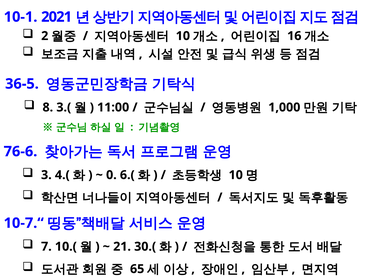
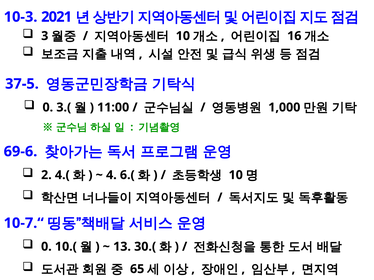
10-1: 10-1 -> 10-3
2: 2 -> 3
36-5: 36-5 -> 37-5
8 at (48, 108): 8 -> 0
76-6: 76-6 -> 69-6
3: 3 -> 2
0: 0 -> 4
7 at (46, 247): 7 -> 0
21: 21 -> 13
